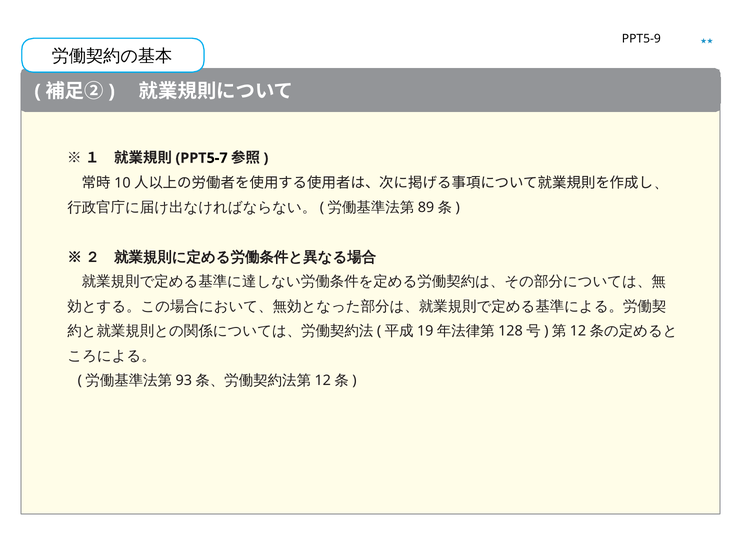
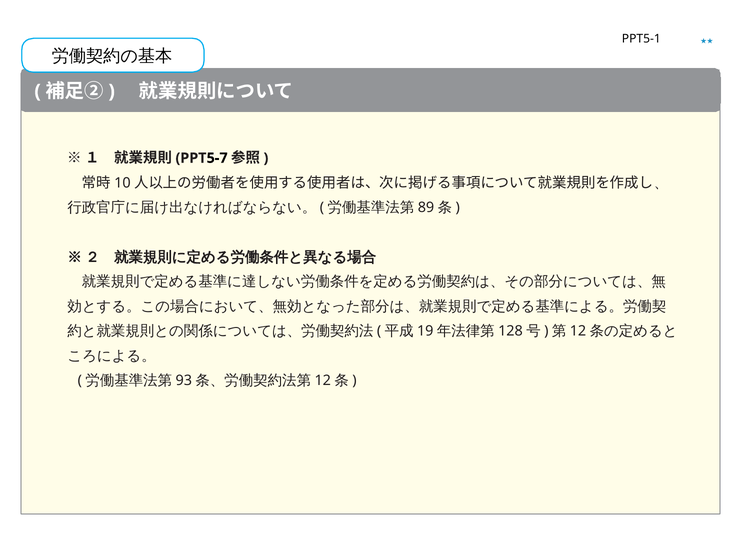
PPT5-9: PPT5-9 -> PPT5-1
